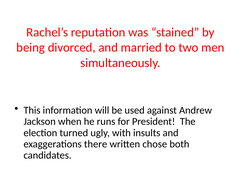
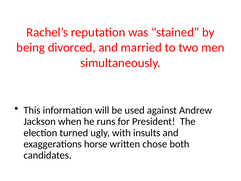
there: there -> horse
